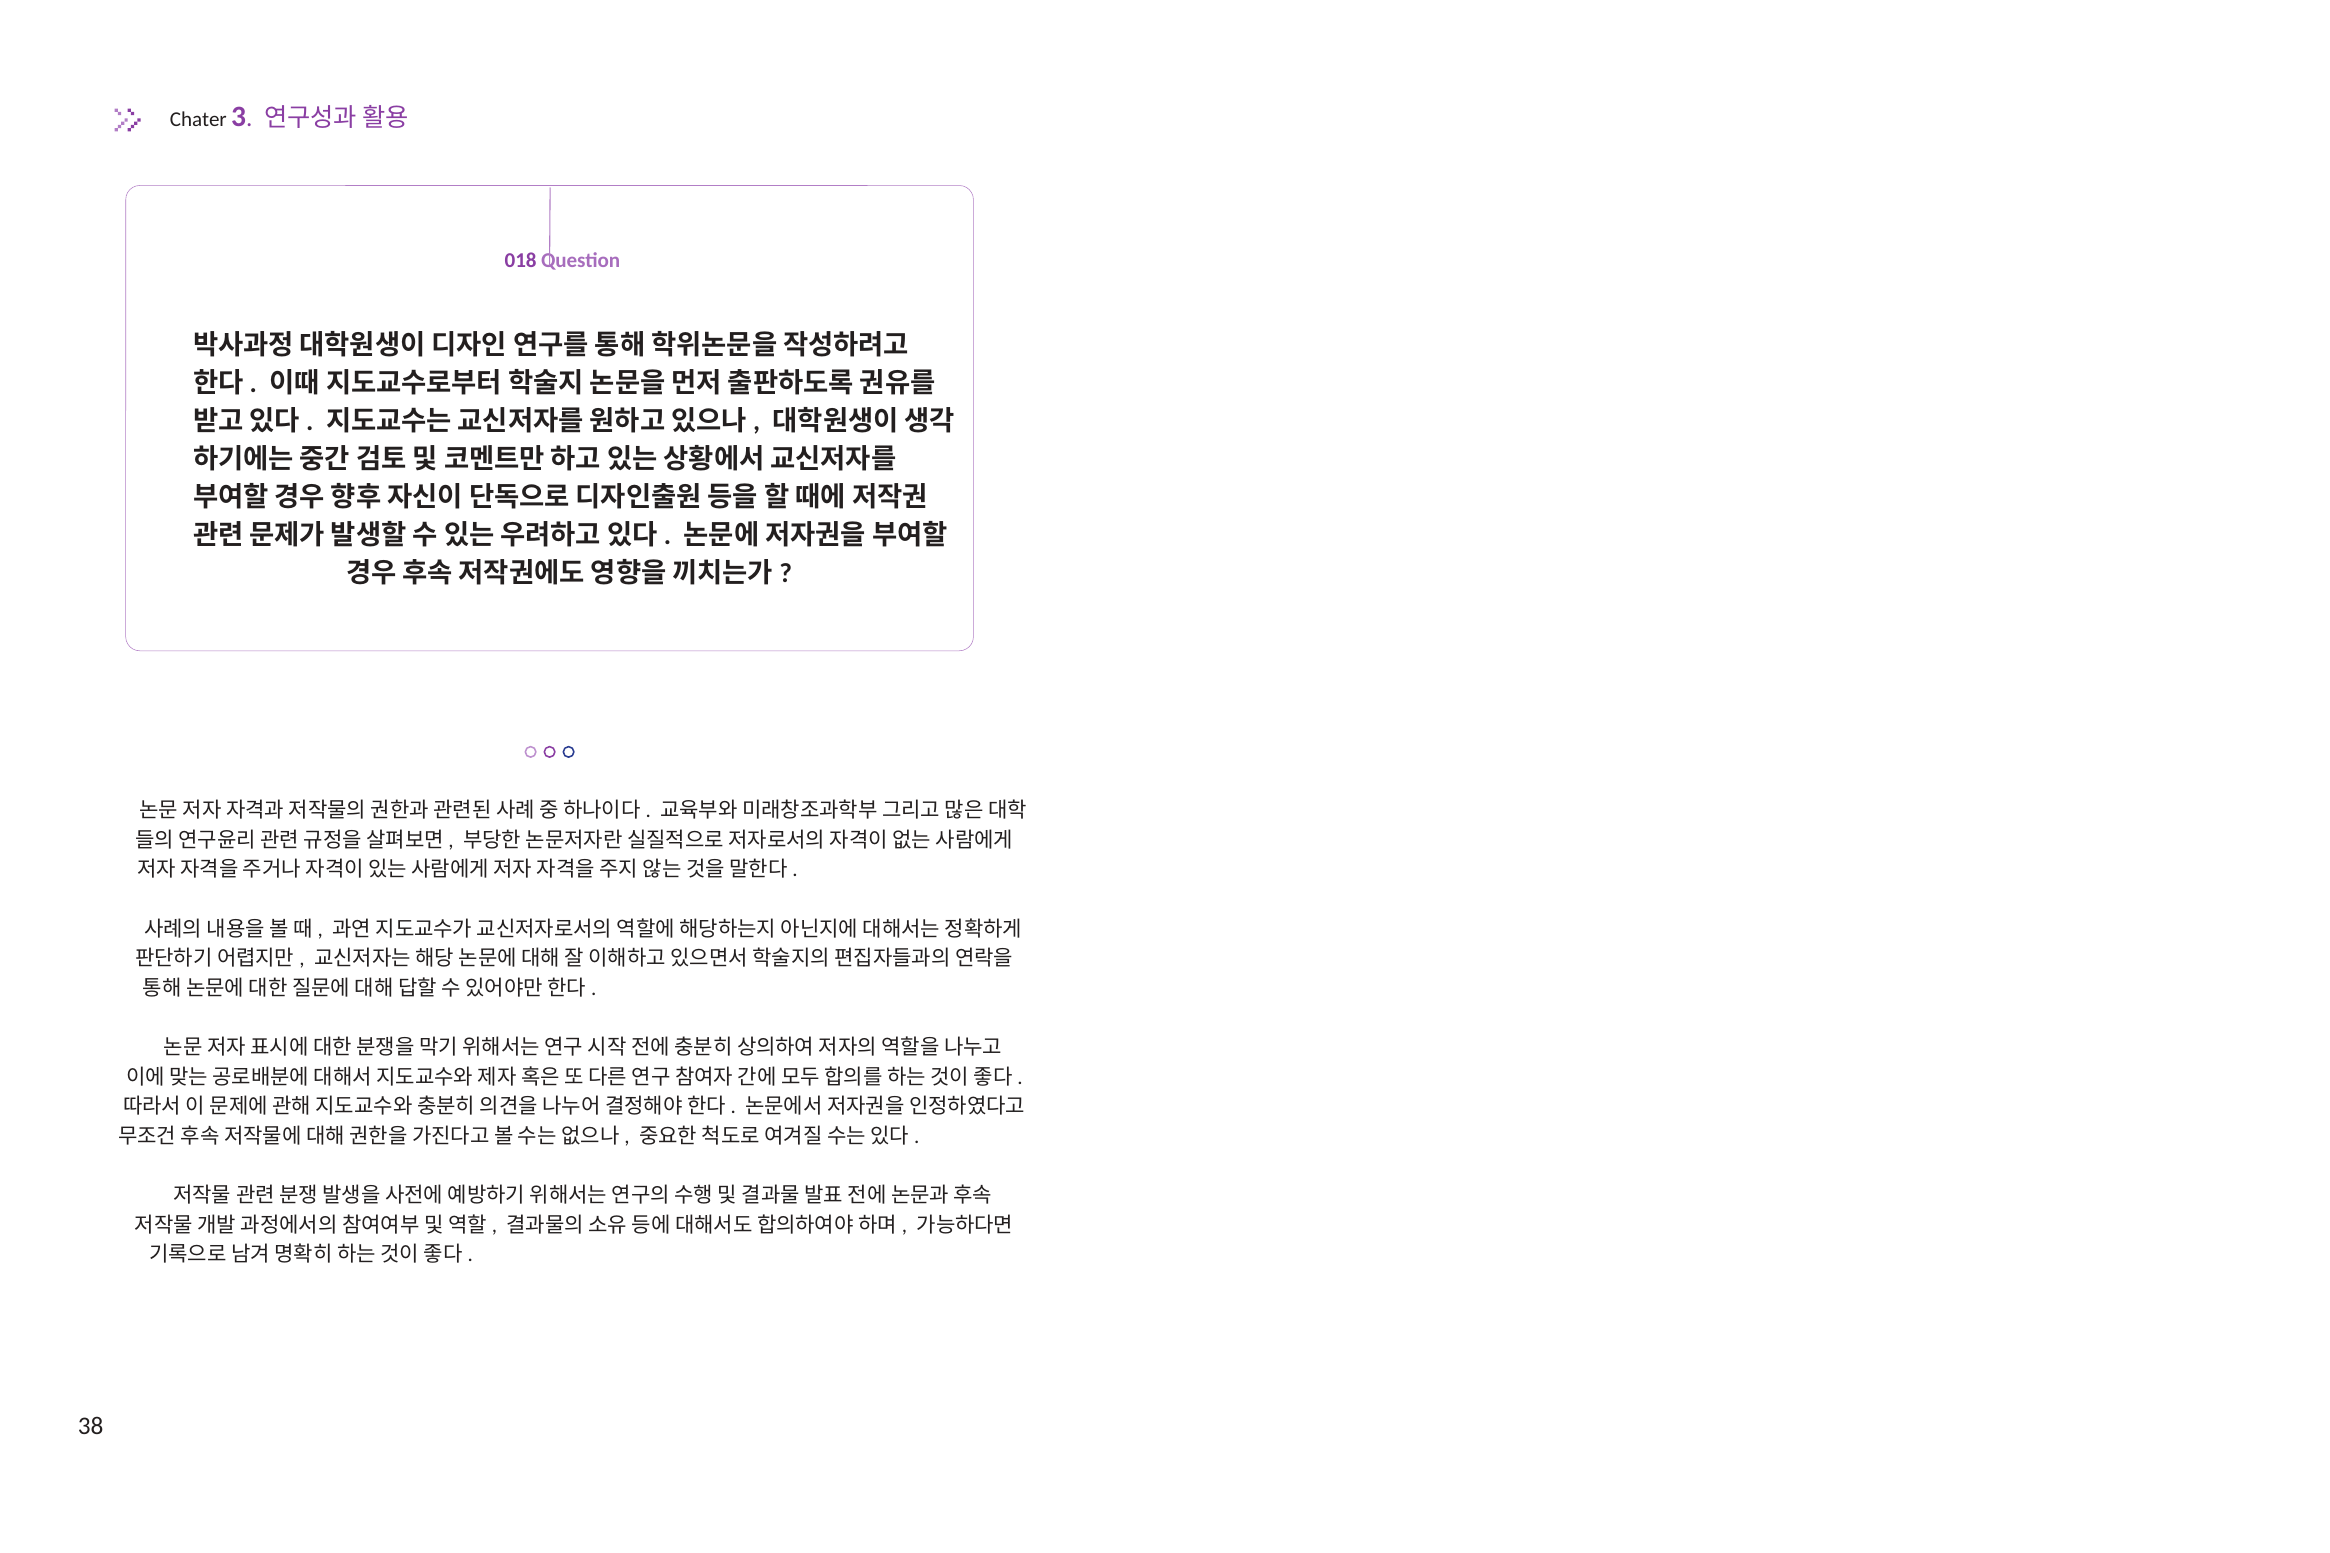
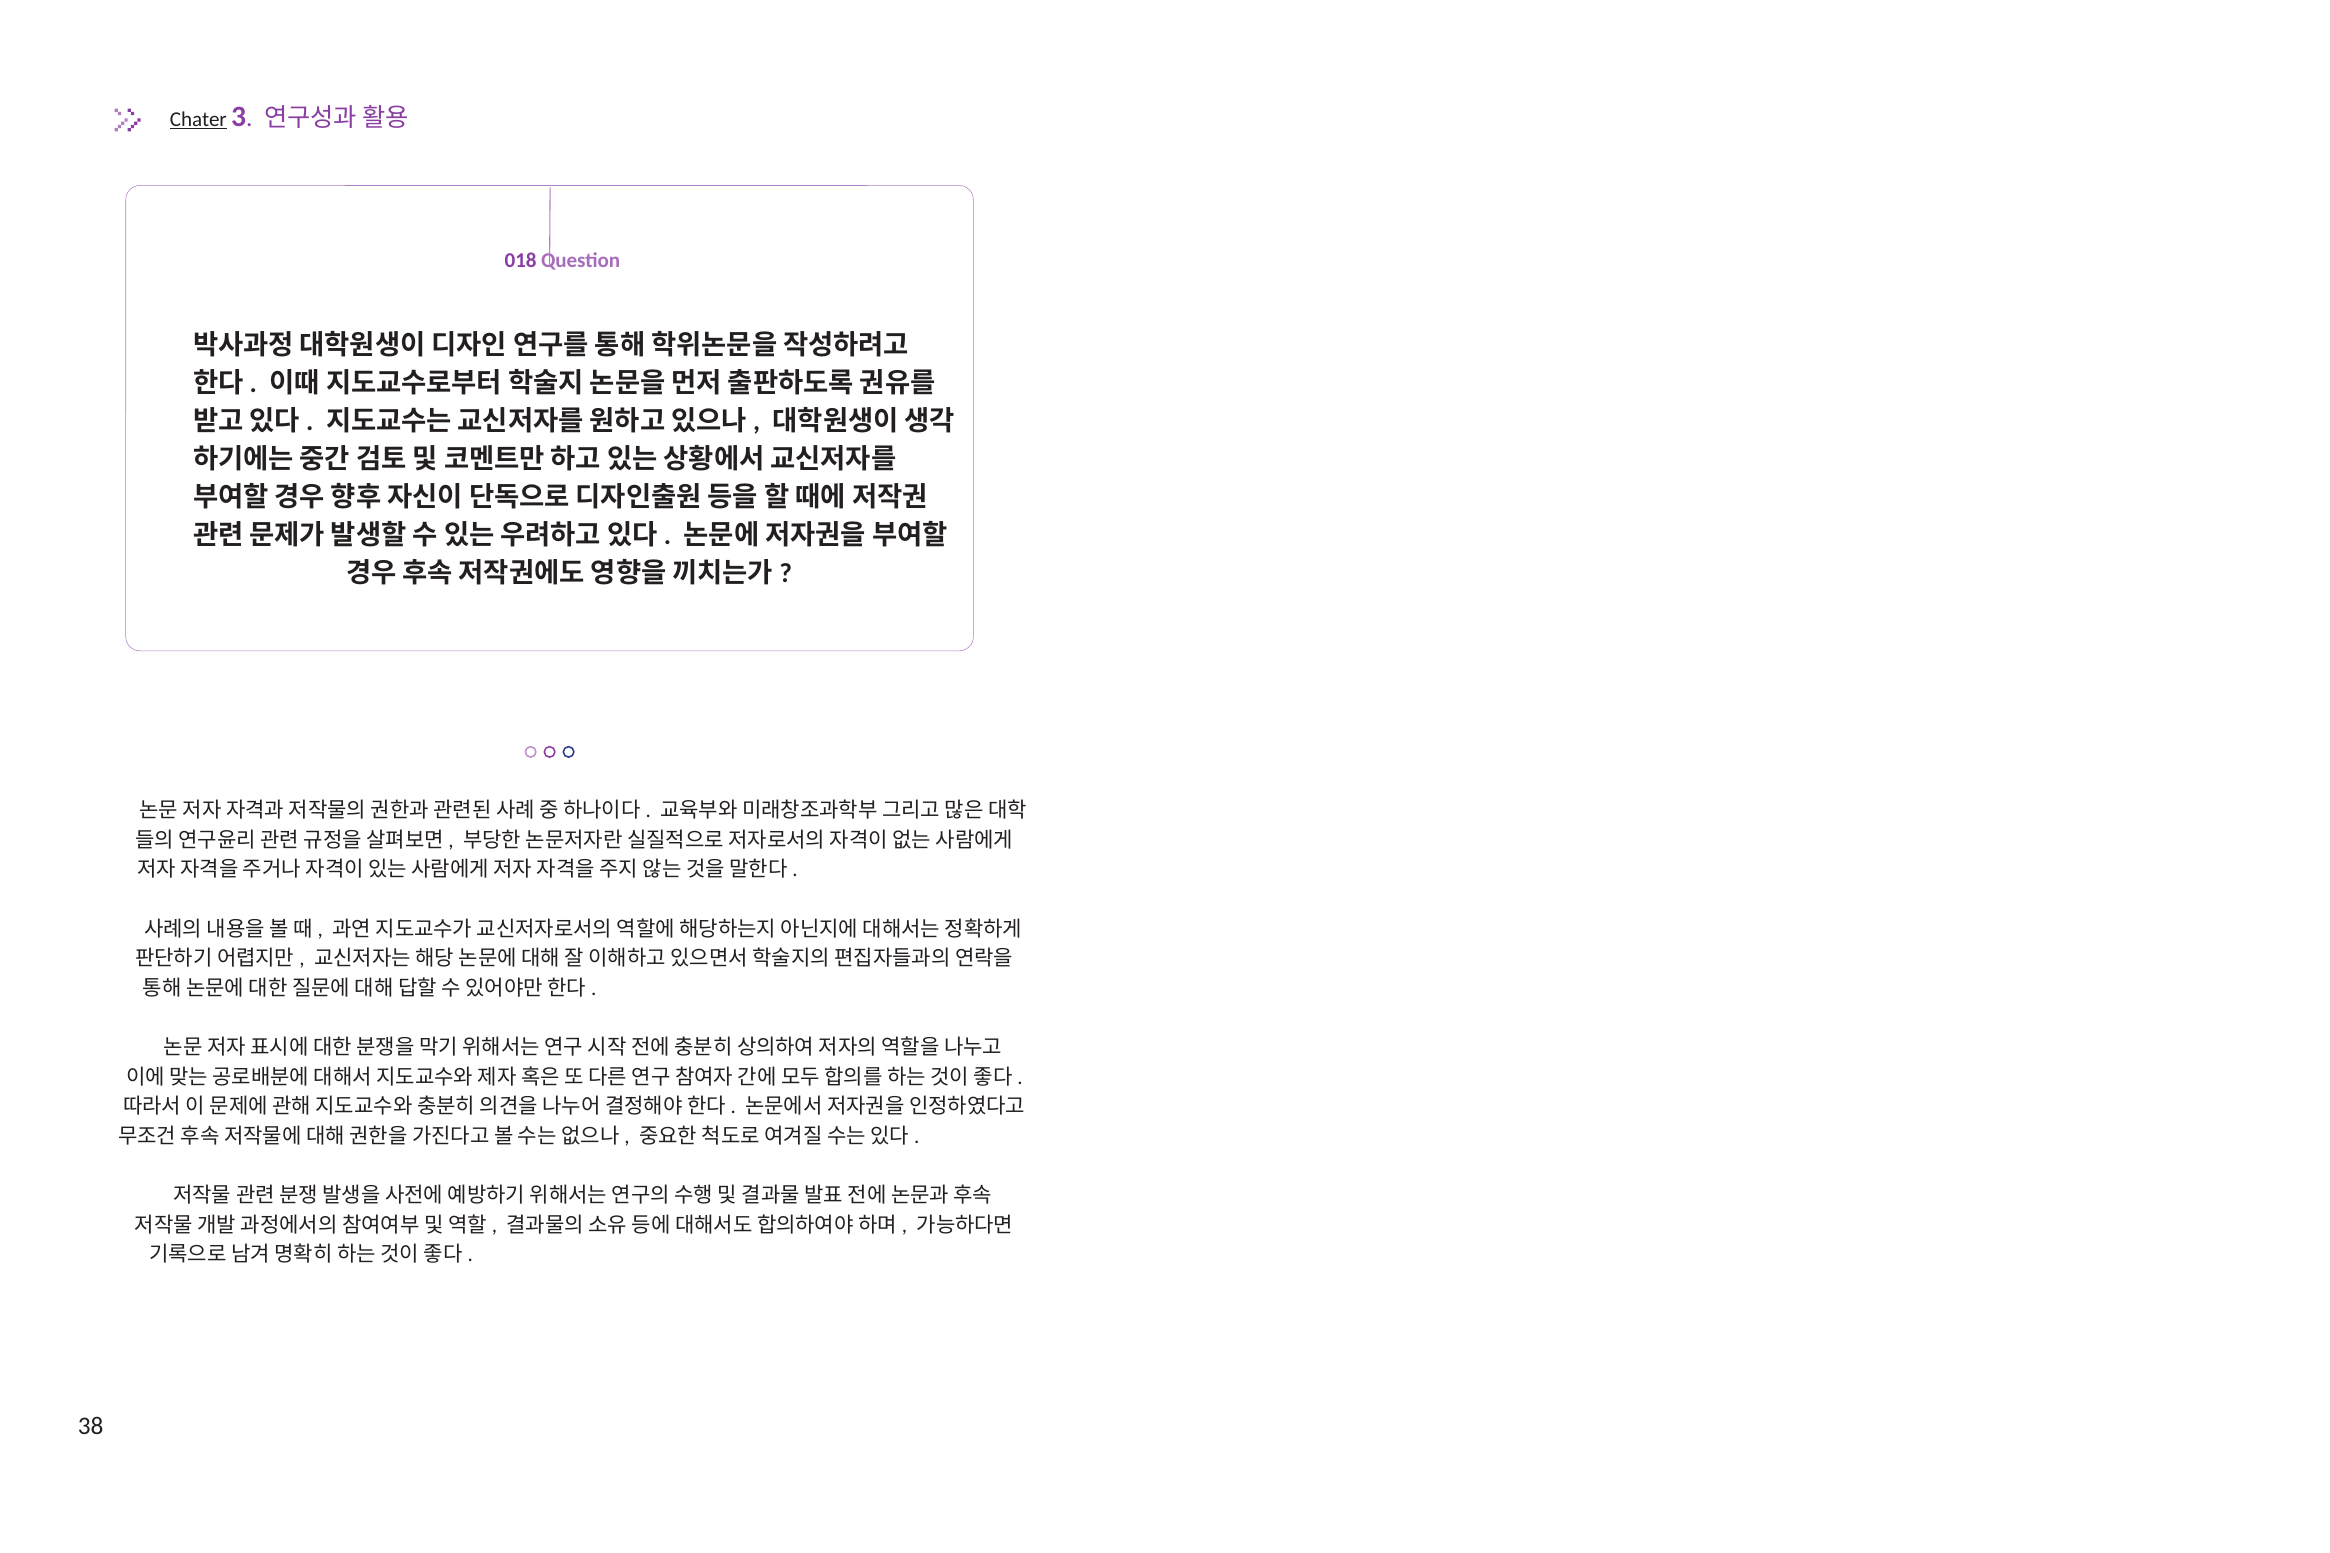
Chater underline: none -> present
